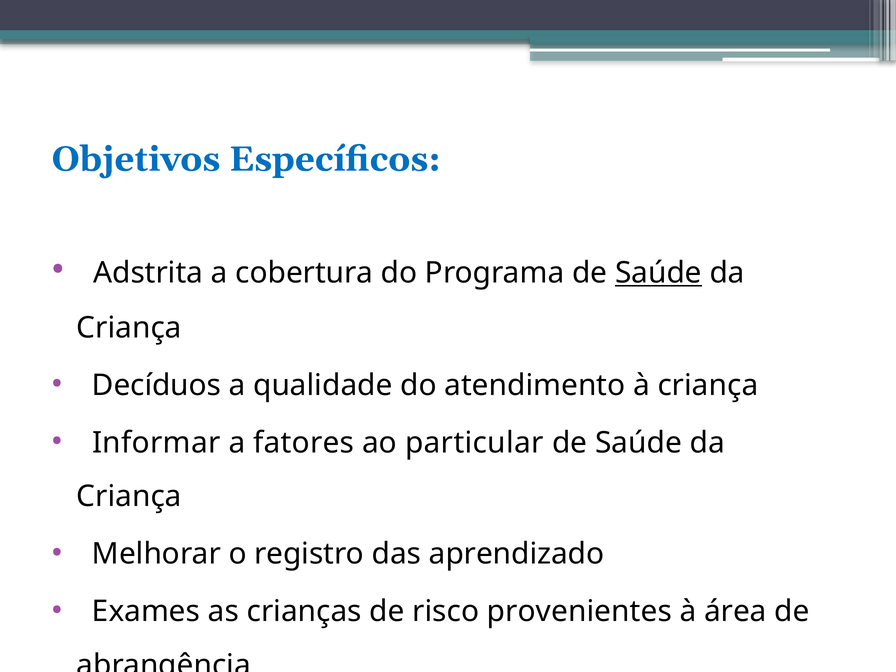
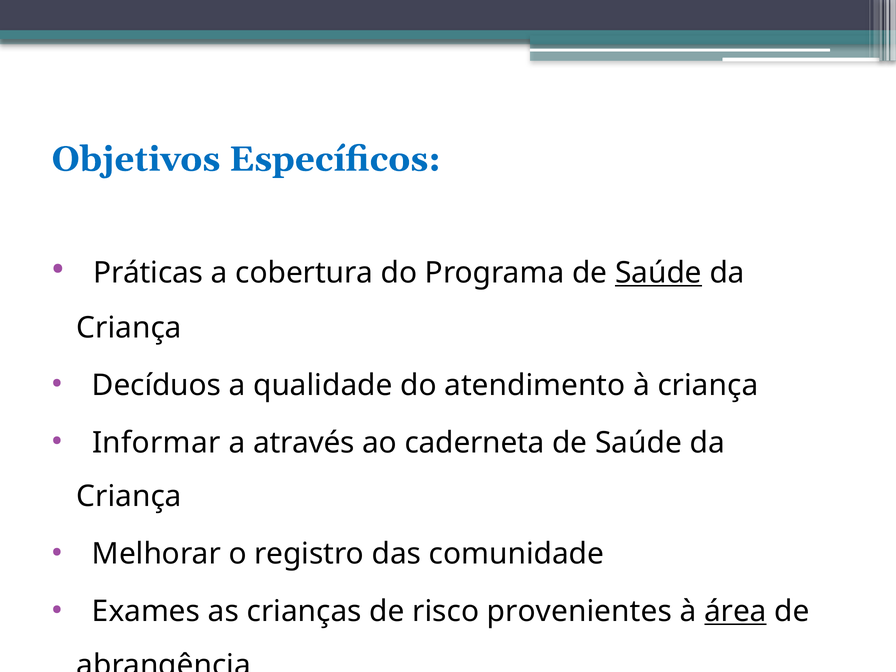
Adstrita: Adstrita -> Práticas
fatores: fatores -> através
particular: particular -> caderneta
aprendizado: aprendizado -> comunidade
área underline: none -> present
